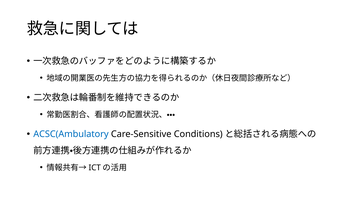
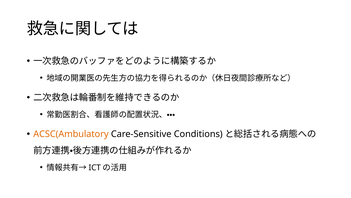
ACSC(Ambulatory colour: blue -> orange
